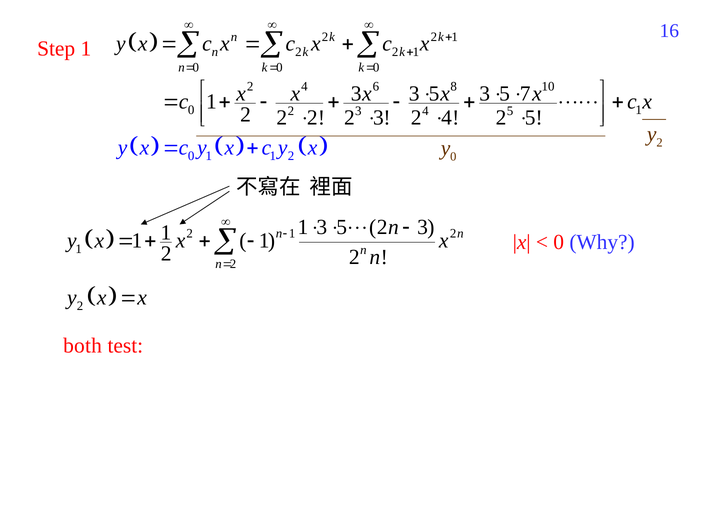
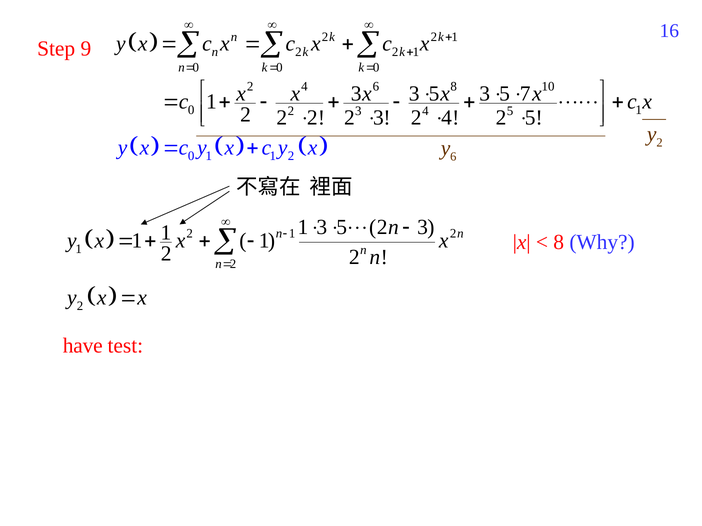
Step 1: 1 -> 9
0 at (453, 157): 0 -> 6
0 at (559, 242): 0 -> 8
both: both -> have
